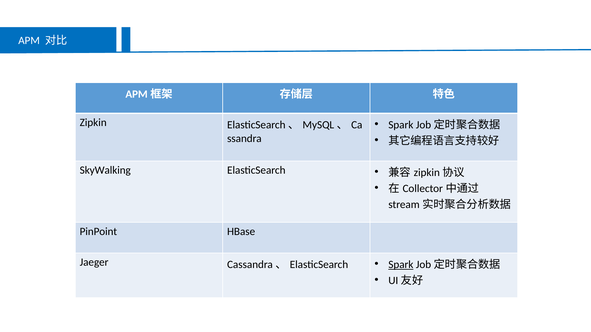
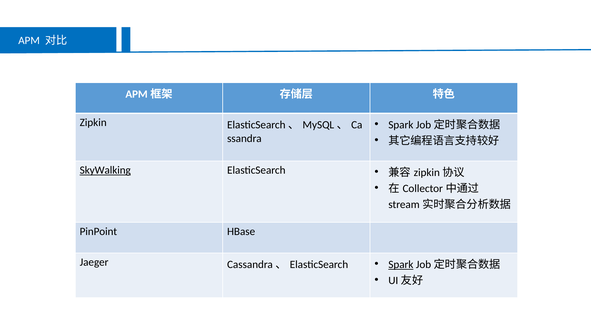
SkyWalking underline: none -> present
